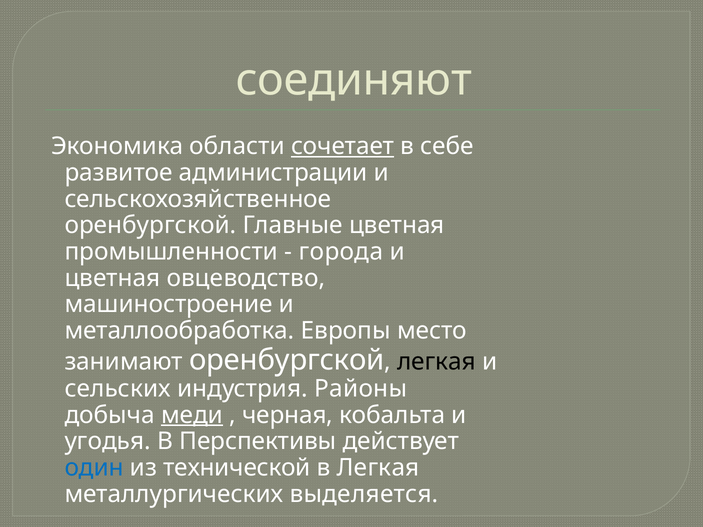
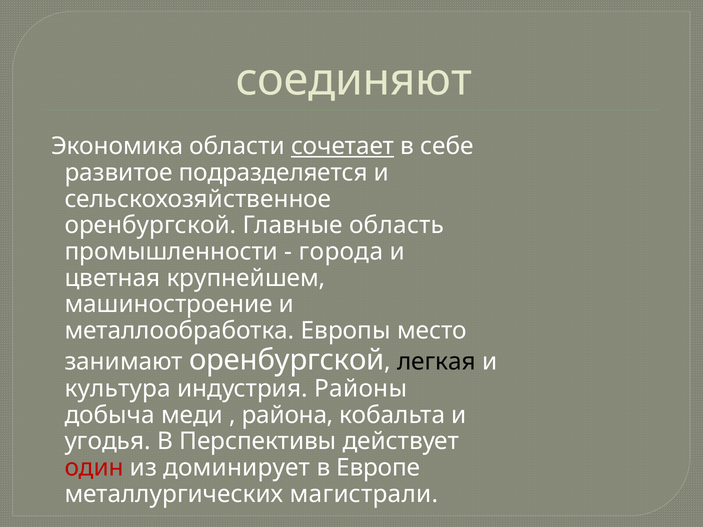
администрации: администрации -> подразделяется
Главные цветная: цветная -> область
овцеводство: овцеводство -> крупнейшем
сельских: сельских -> культура
меди underline: present -> none
черная: черная -> района
один colour: blue -> red
технической: технической -> доминирует
в Легкая: Легкая -> Европе
выделяется: выделяется -> магистрали
